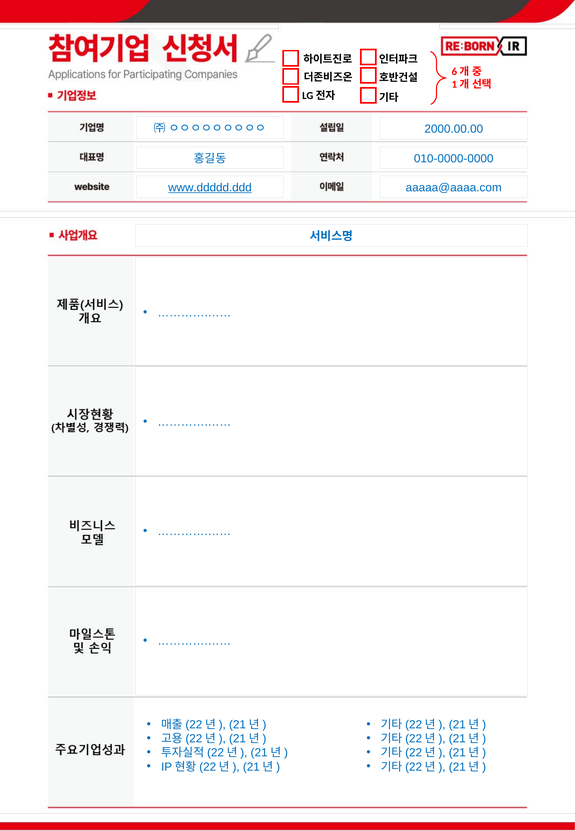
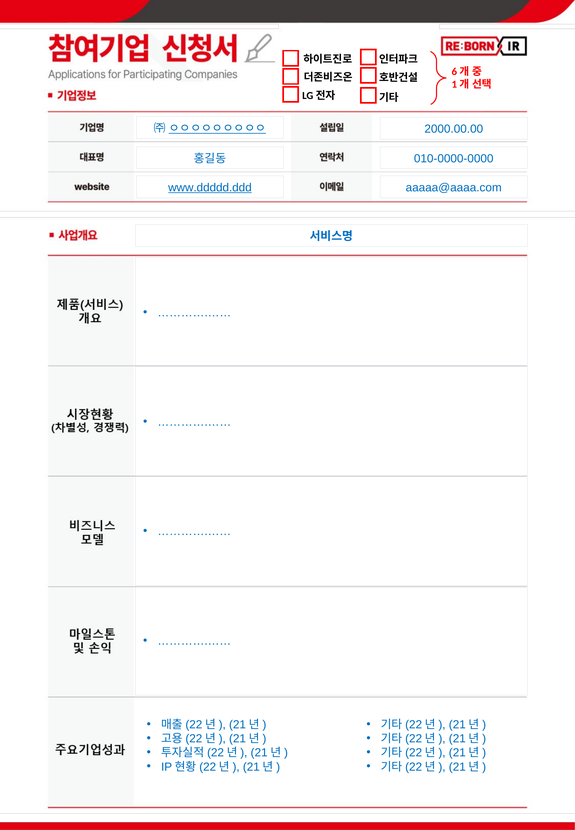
ㅇㅇㅇㅇㅇㅇㅇㅇㅇ underline: none -> present
